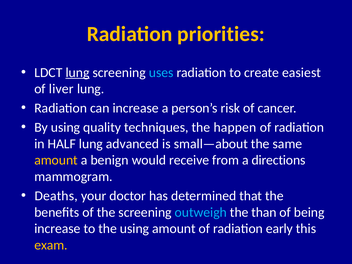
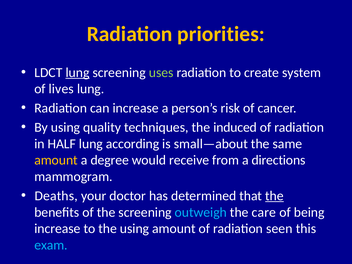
uses colour: light blue -> light green
easiest: easiest -> system
liver: liver -> lives
happen: happen -> induced
advanced: advanced -> according
benign: benign -> degree
the at (274, 196) underline: none -> present
than: than -> care
early: early -> seen
exam colour: yellow -> light blue
